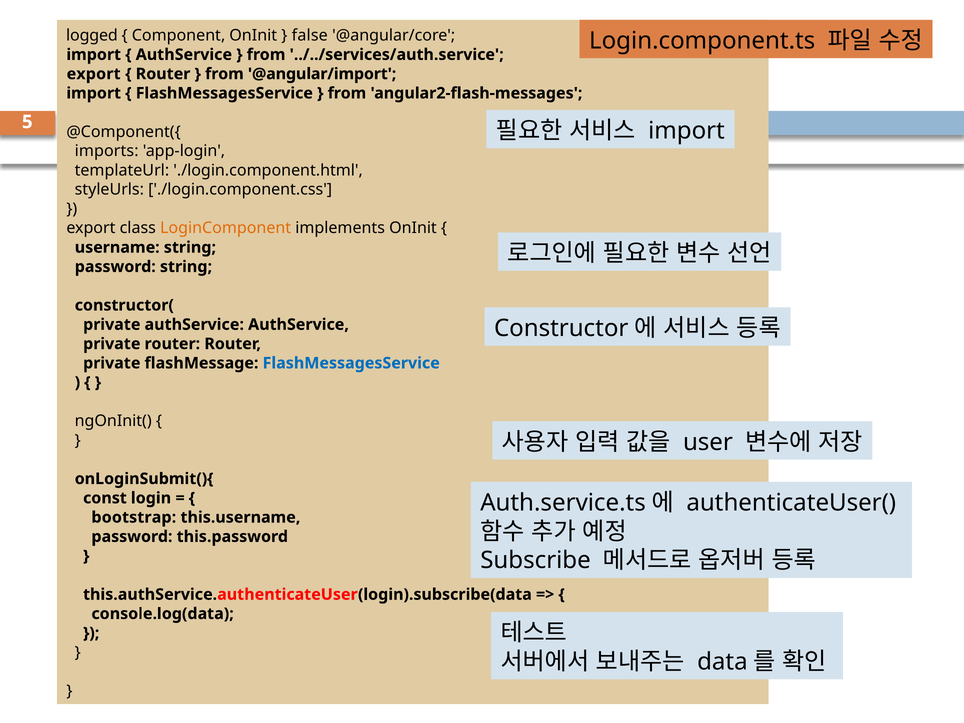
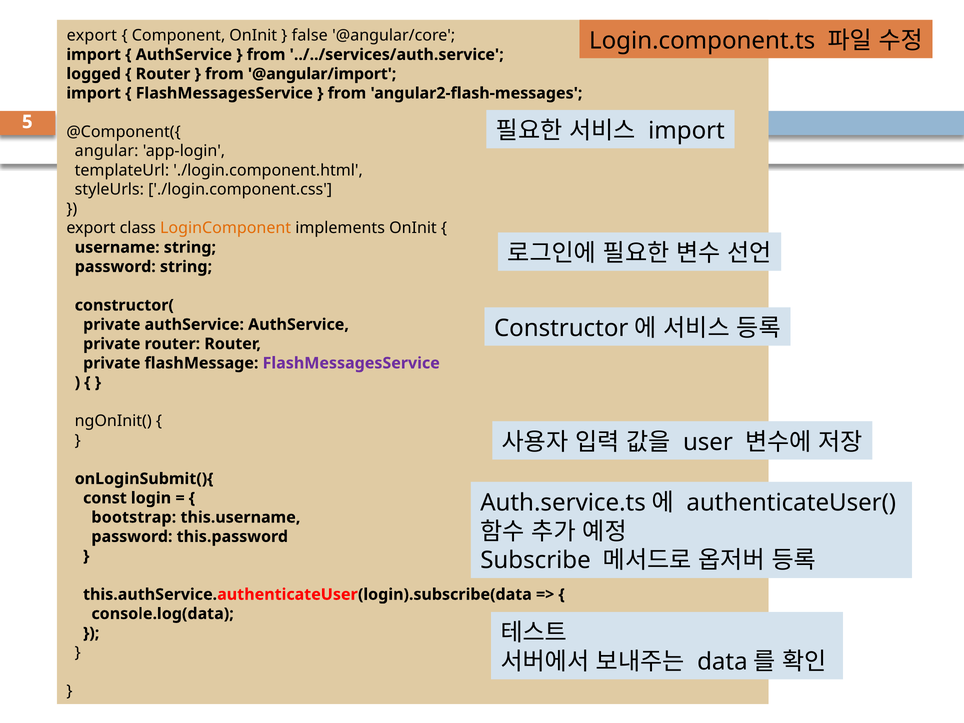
logged at (92, 35): logged -> export
export at (94, 74): export -> logged
imports: imports -> angular
FlashMessagesService at (351, 363) colour: blue -> purple
